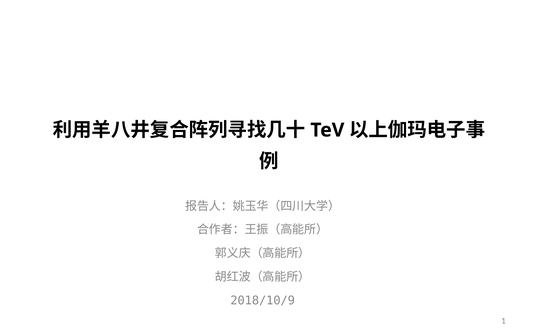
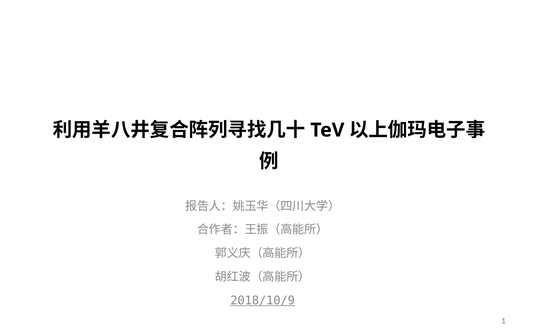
2018/10/9 underline: none -> present
